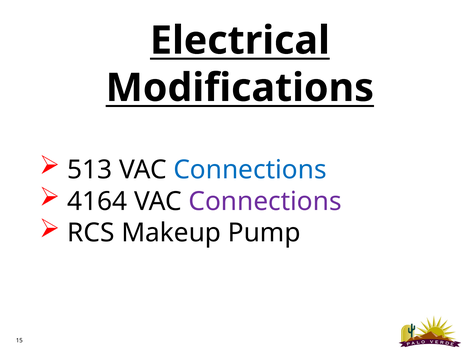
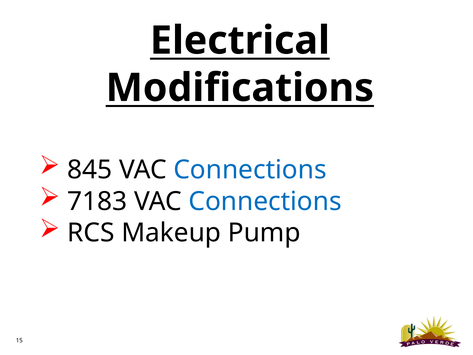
513: 513 -> 845
4164: 4164 -> 7183
Connections at (265, 201) colour: purple -> blue
